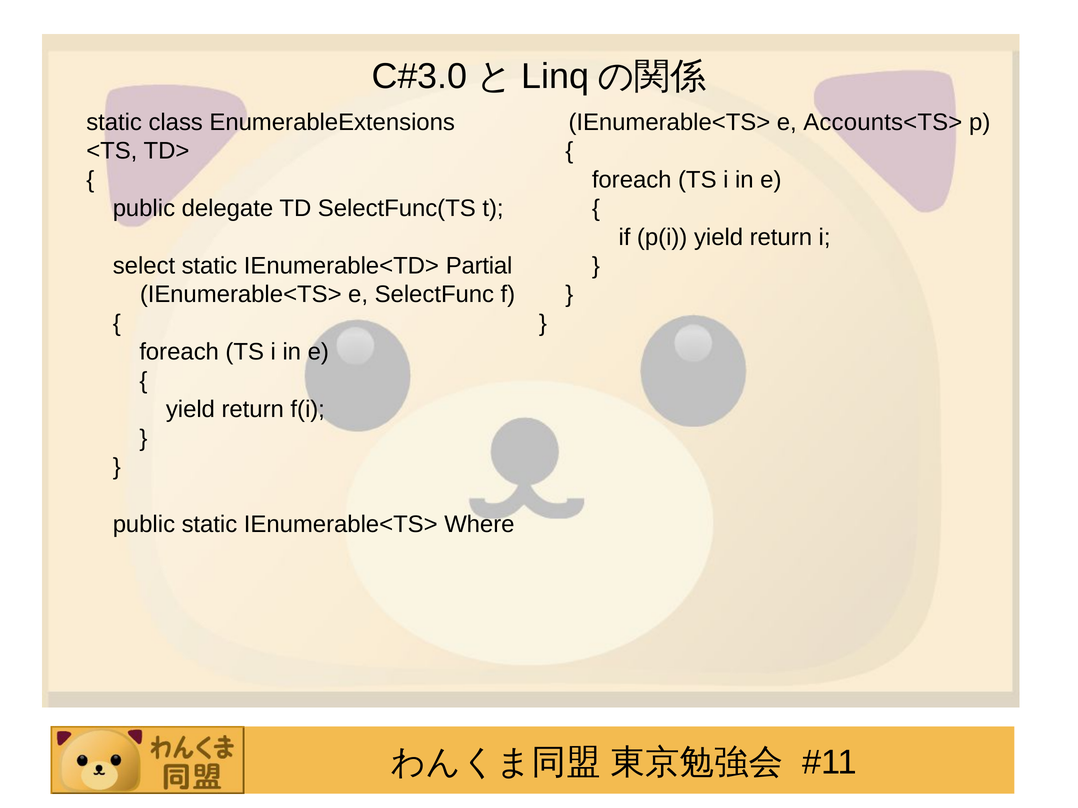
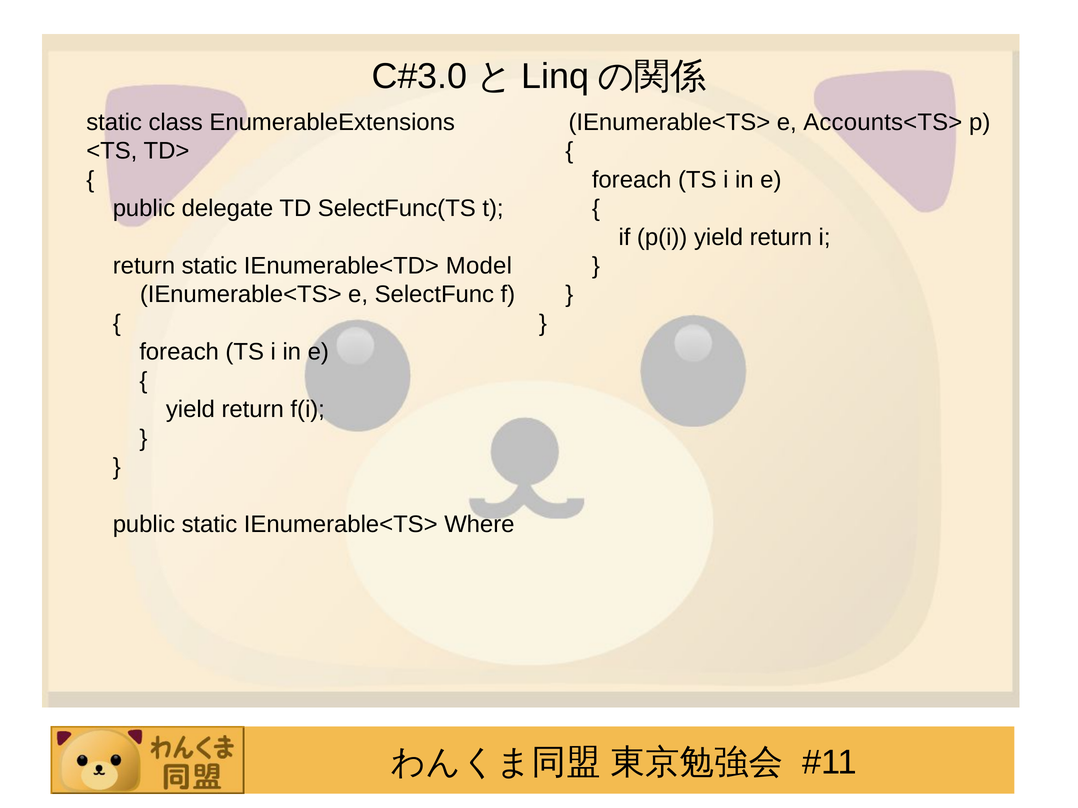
select at (144, 266): select -> return
Partial: Partial -> Model
